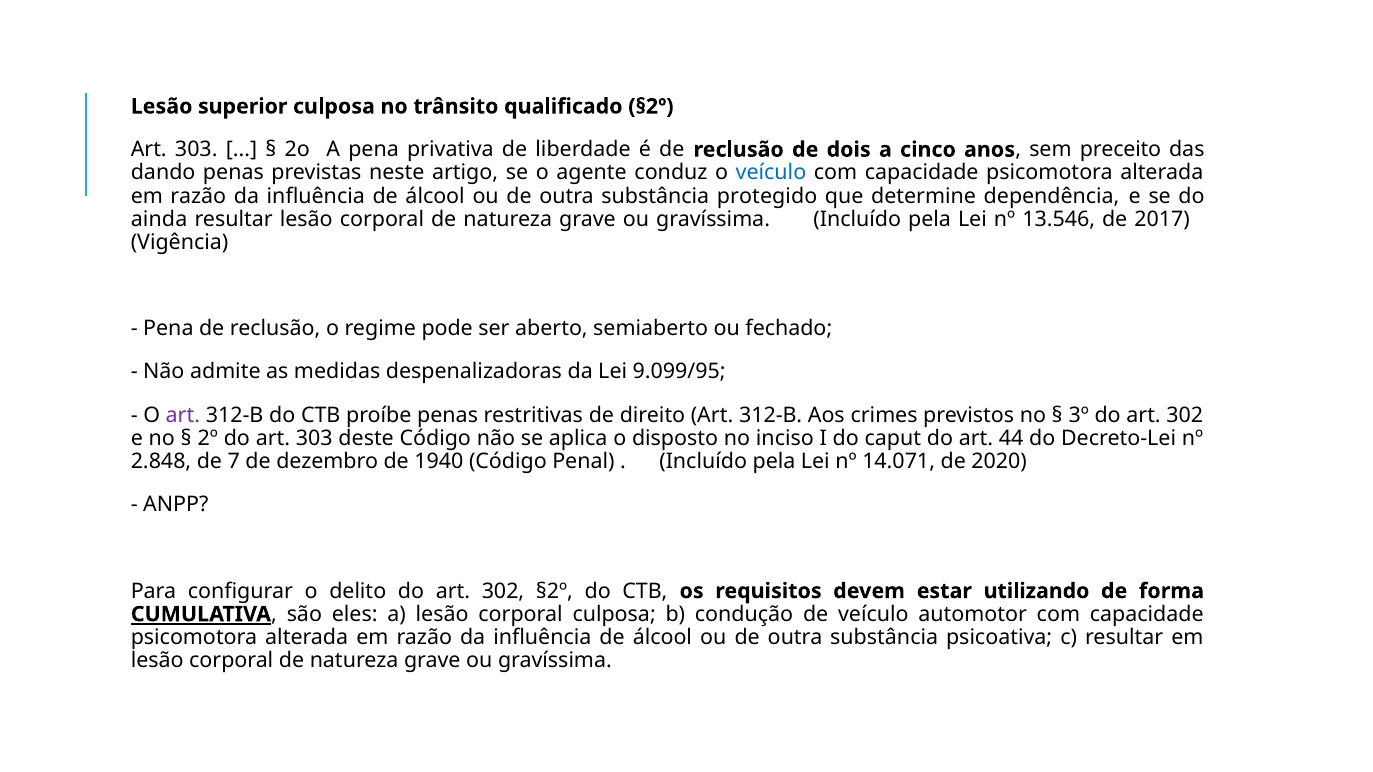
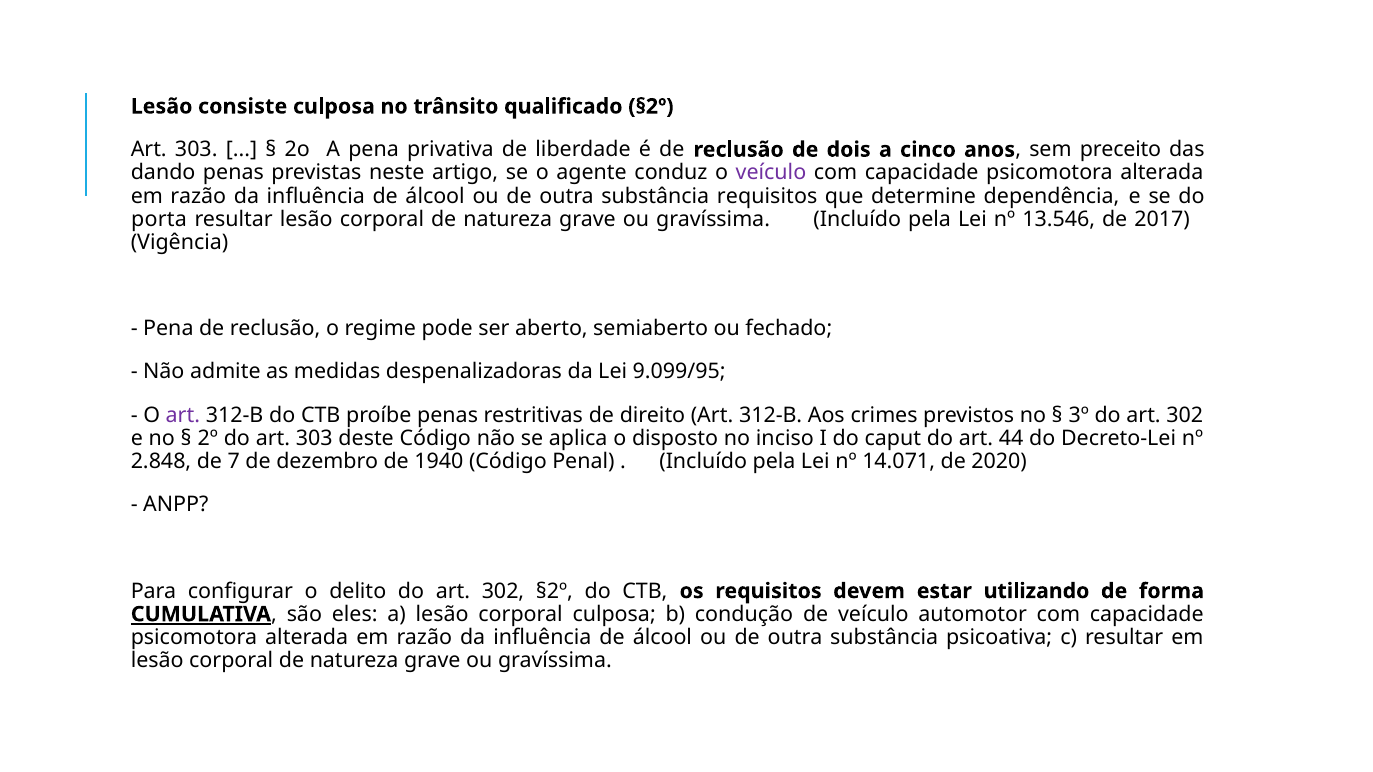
superior: superior -> consiste
veículo at (771, 173) colour: blue -> purple
substância protegido: protegido -> requisitos
ainda: ainda -> porta
